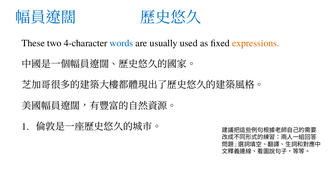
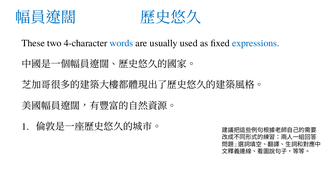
expressions colour: orange -> blue
